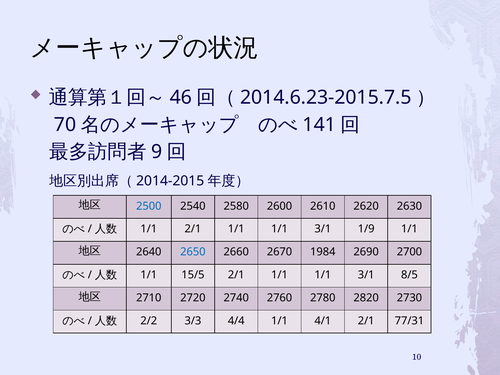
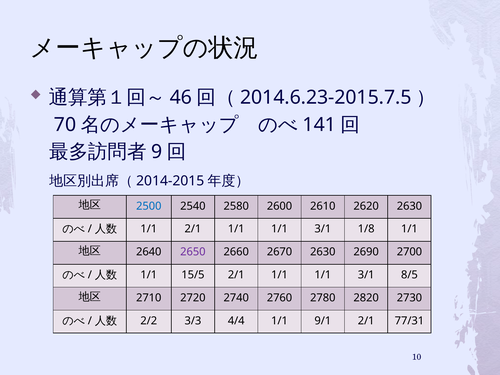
1/9: 1/9 -> 1/8
2650 colour: blue -> purple
2670 1984: 1984 -> 2630
4/1: 4/1 -> 9/1
